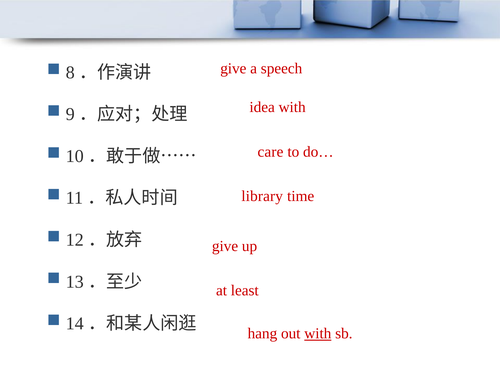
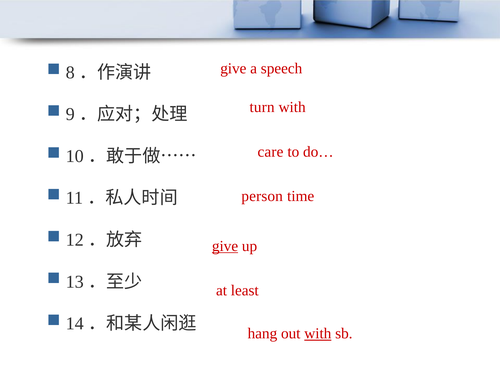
idea: idea -> turn
library: library -> person
give at (225, 246) underline: none -> present
